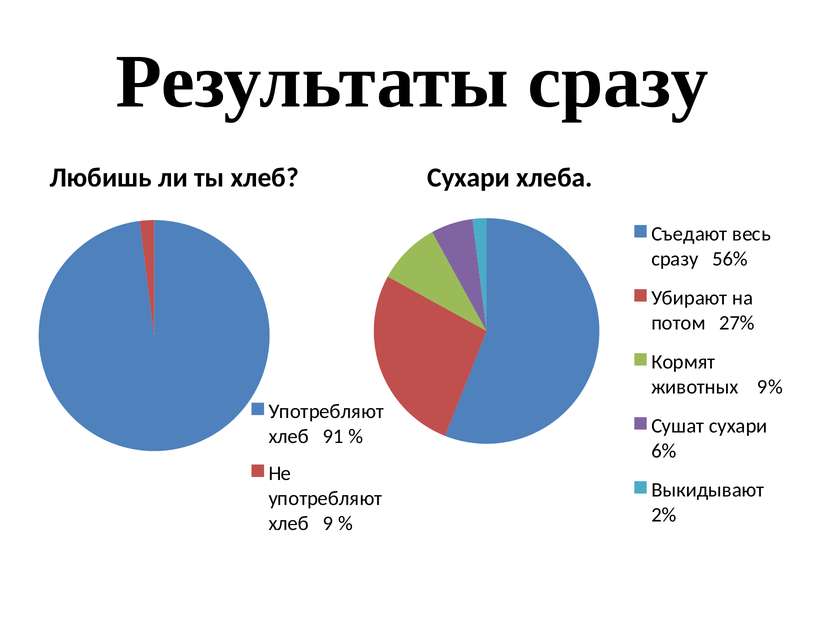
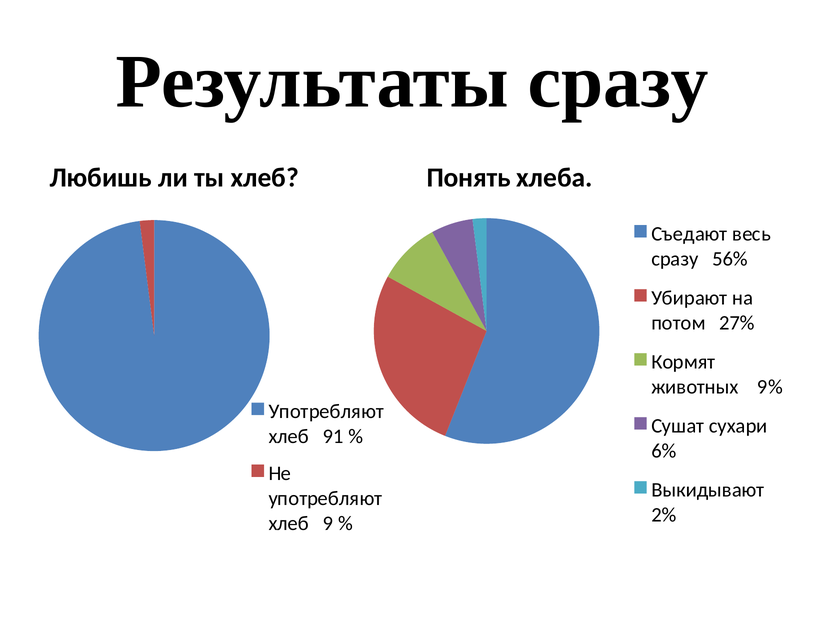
хлеб Сухари: Сухари -> Понять
